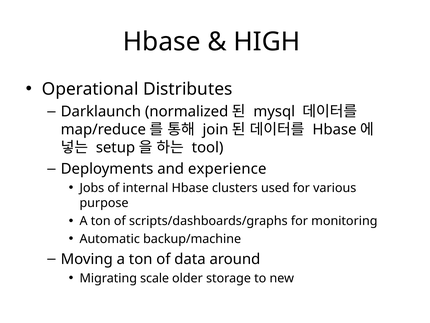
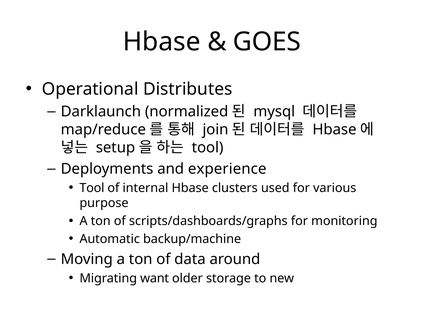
HIGH: HIGH -> GOES
Jobs at (92, 188): Jobs -> Tool
scale: scale -> want
